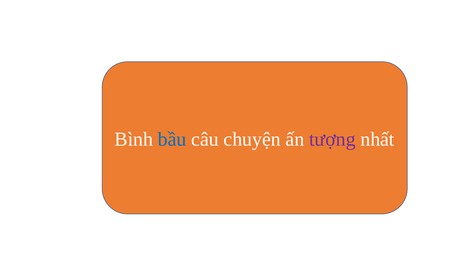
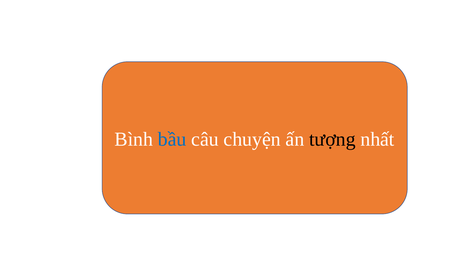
tượng colour: purple -> black
